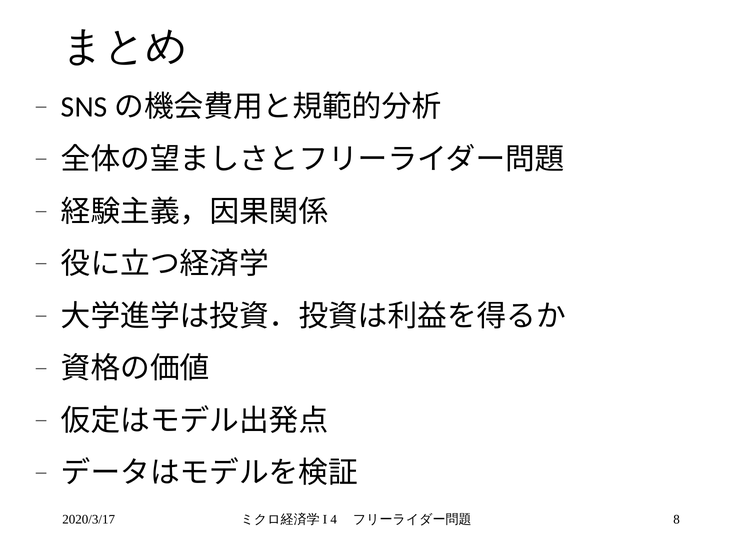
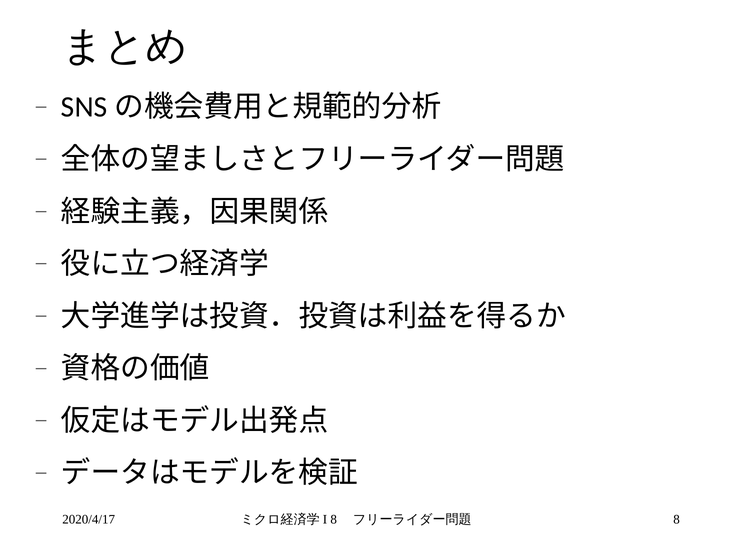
2020/3/17: 2020/3/17 -> 2020/4/17
4 at (334, 519): 4 -> 8
